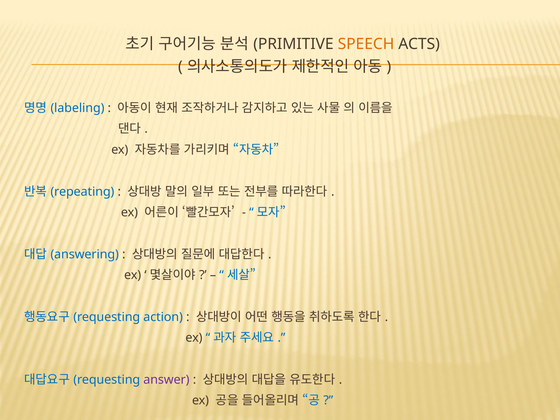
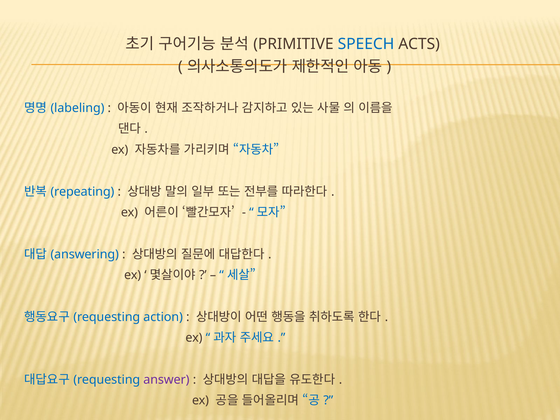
SPEECH colour: orange -> blue
